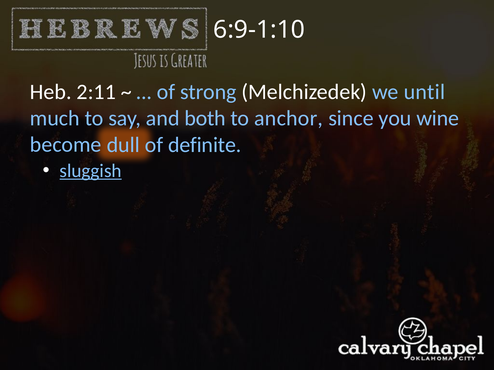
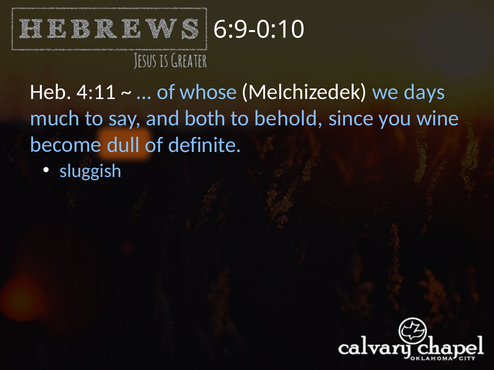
6:9-1:10: 6:9-1:10 -> 6:9-0:10
2:11: 2:11 -> 4:11
strong: strong -> whose
until: until -> days
anchor: anchor -> behold
sluggish underline: present -> none
